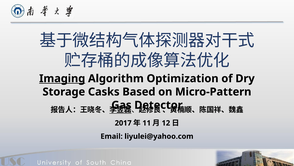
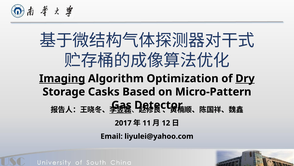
Dry underline: none -> present
